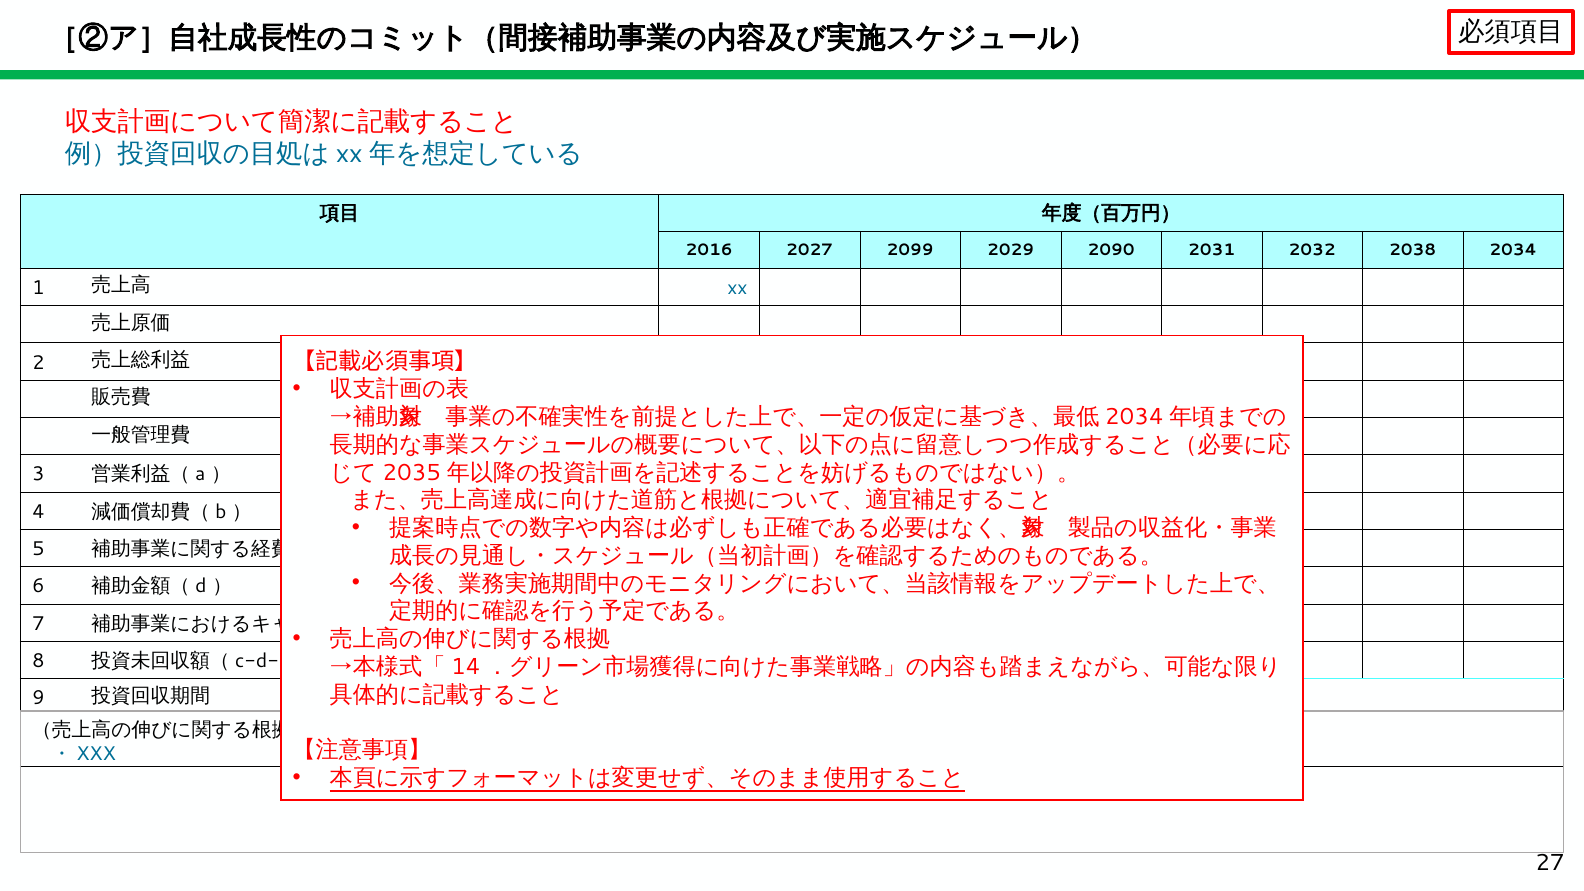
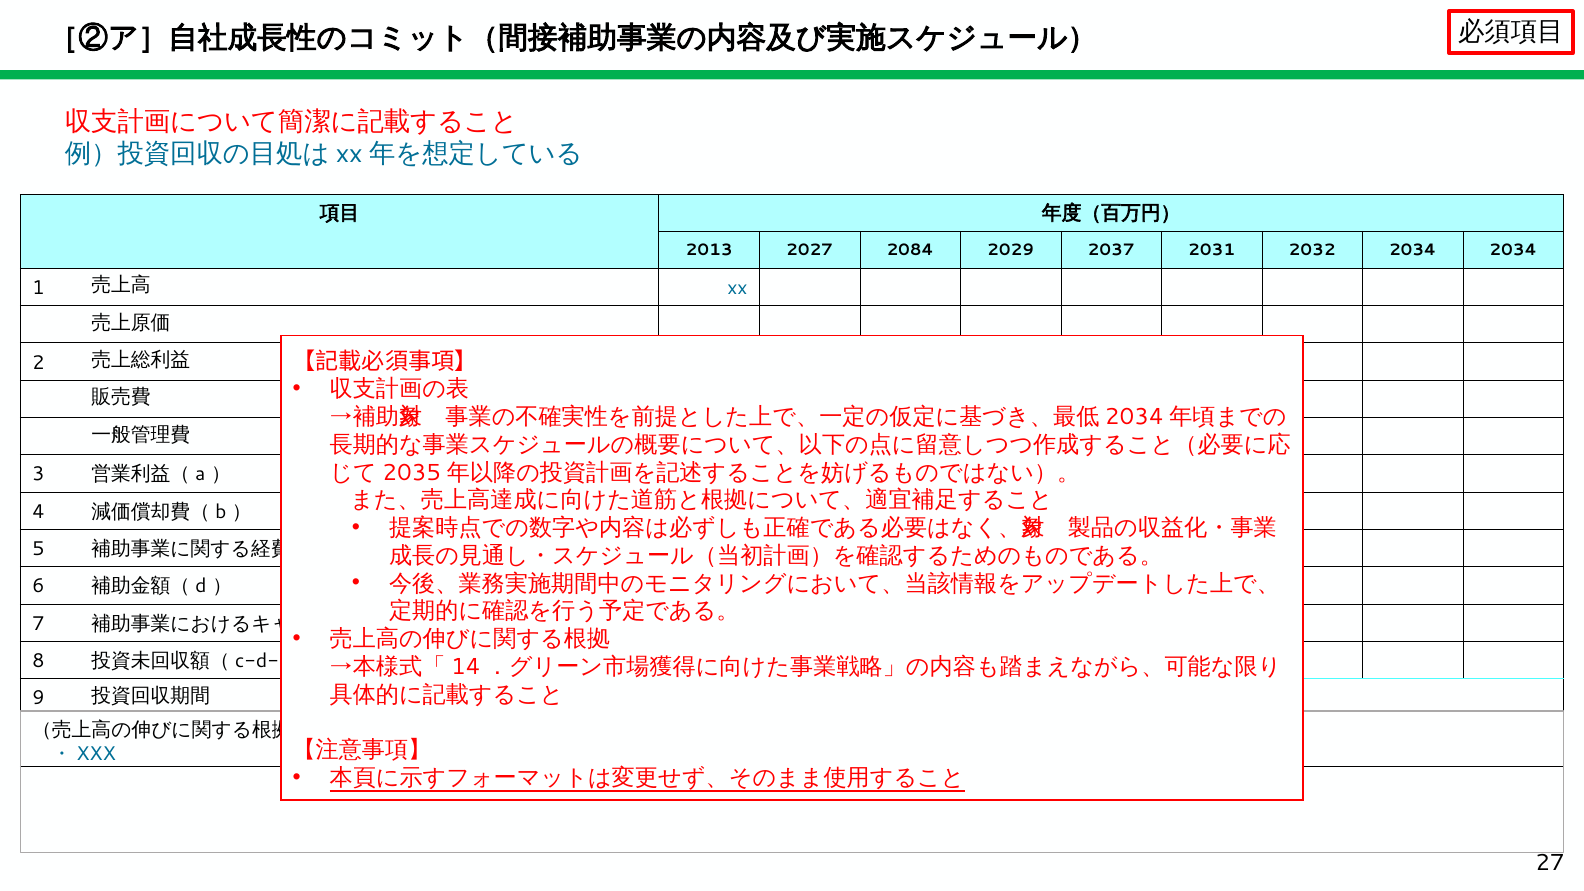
2016: 2016 -> 2013
2099: 2099 -> 2084
2090: 2090 -> 2037
2032 2038: 2038 -> 2034
